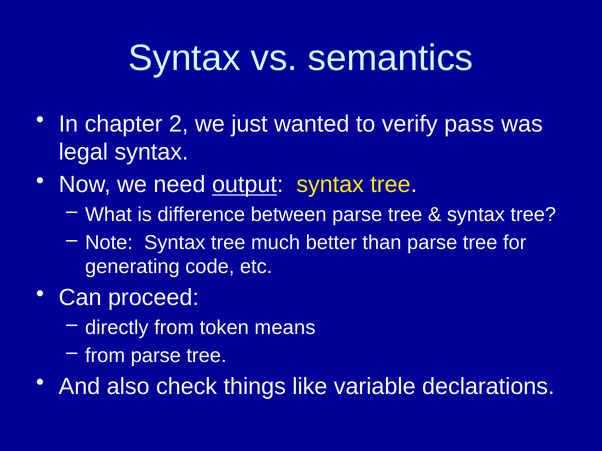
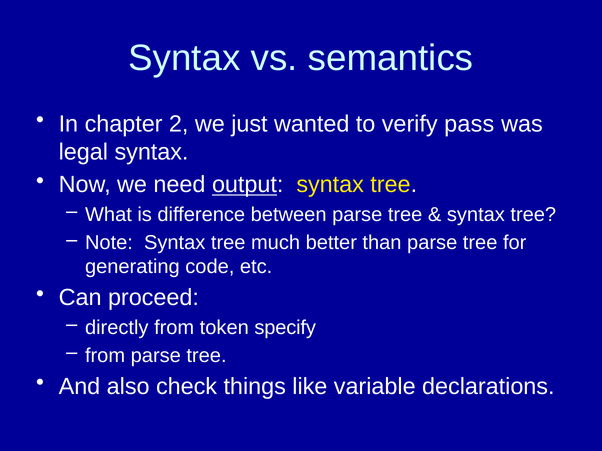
means: means -> specify
